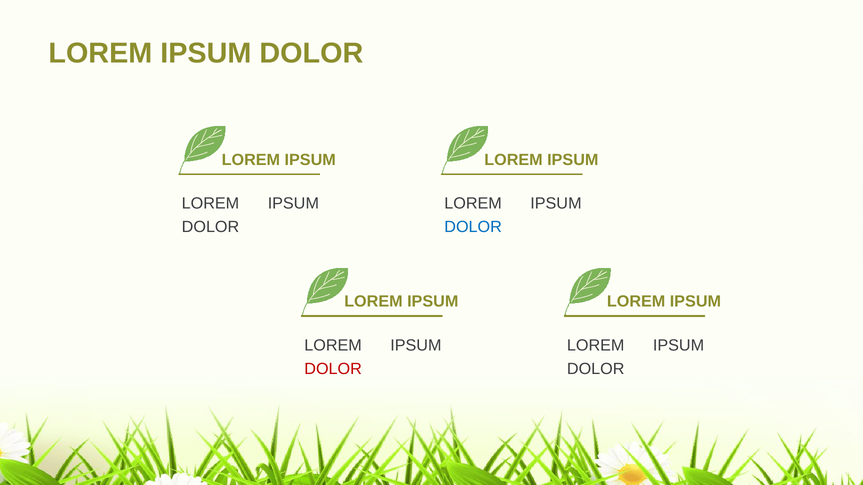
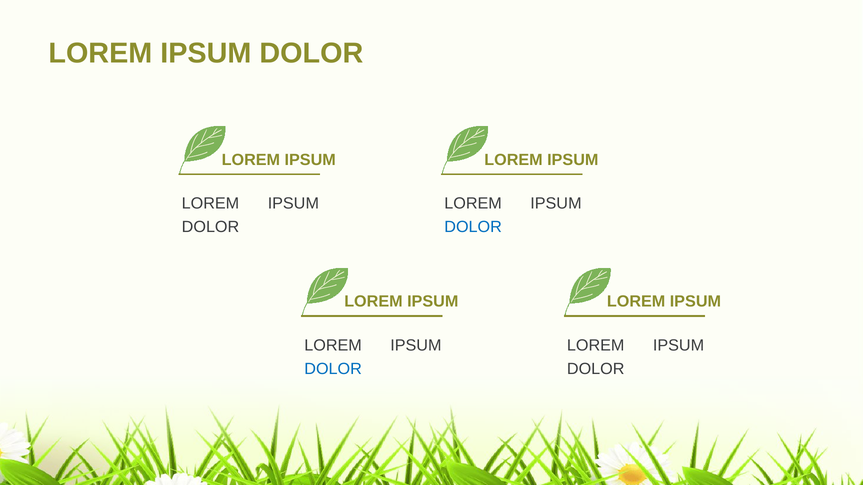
DOLOR at (333, 369) colour: red -> blue
